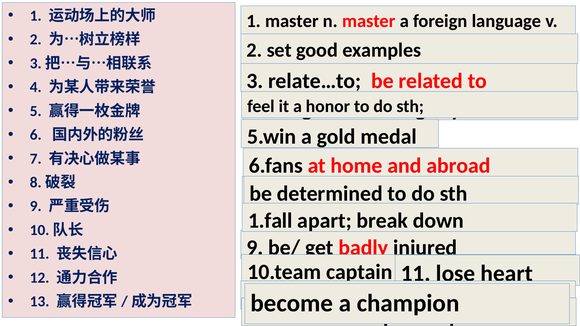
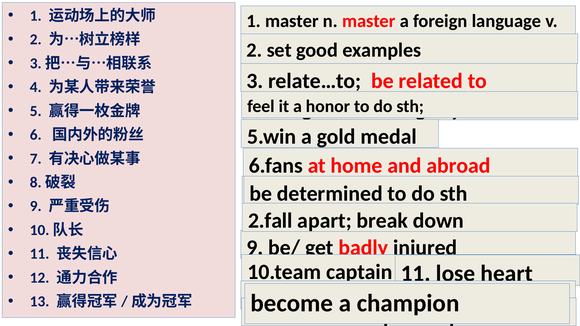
1.fall: 1.fall -> 2.fall
